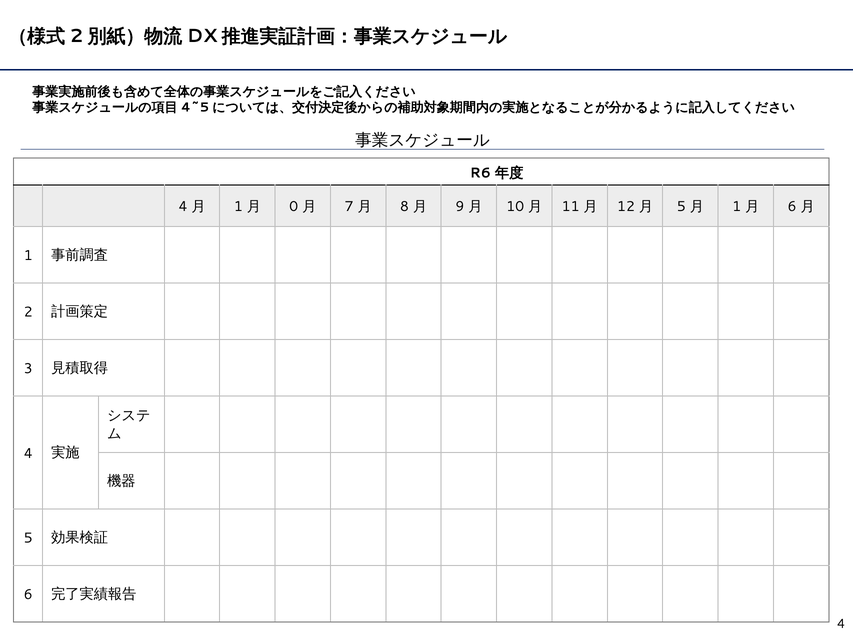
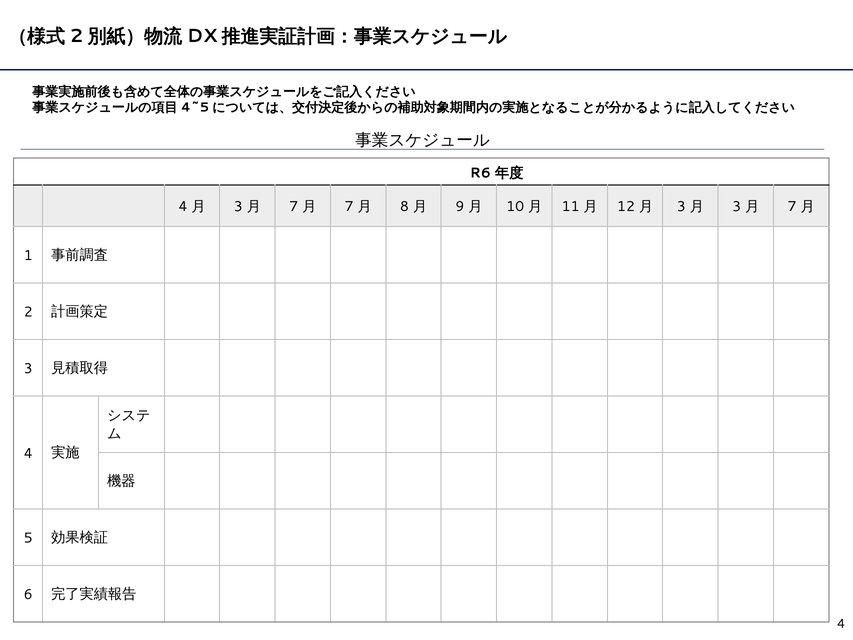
1 at (238, 207): 1 -> 3
0 at (294, 207): 0 -> 7
5 at (681, 207): 5 -> 3
1 at (737, 207): 1 -> 3
6 at (792, 207): 6 -> 7
